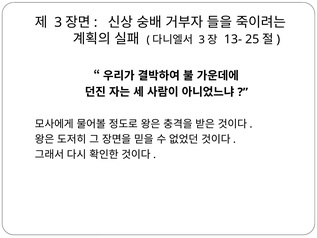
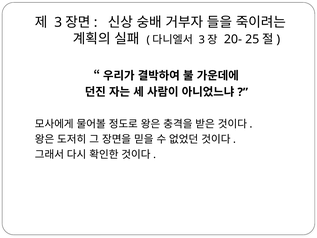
13-: 13- -> 20-
